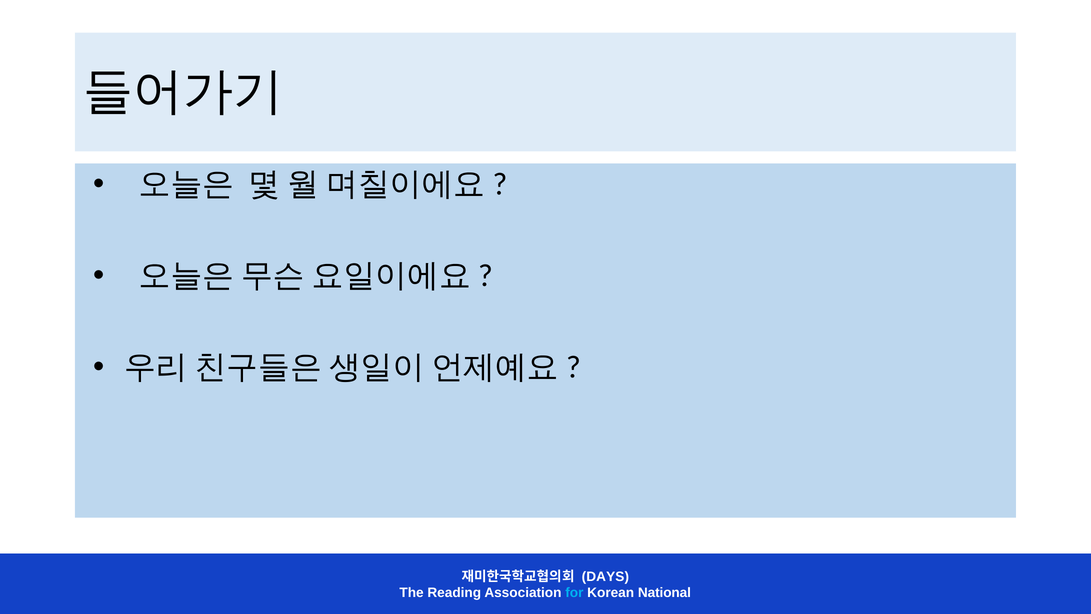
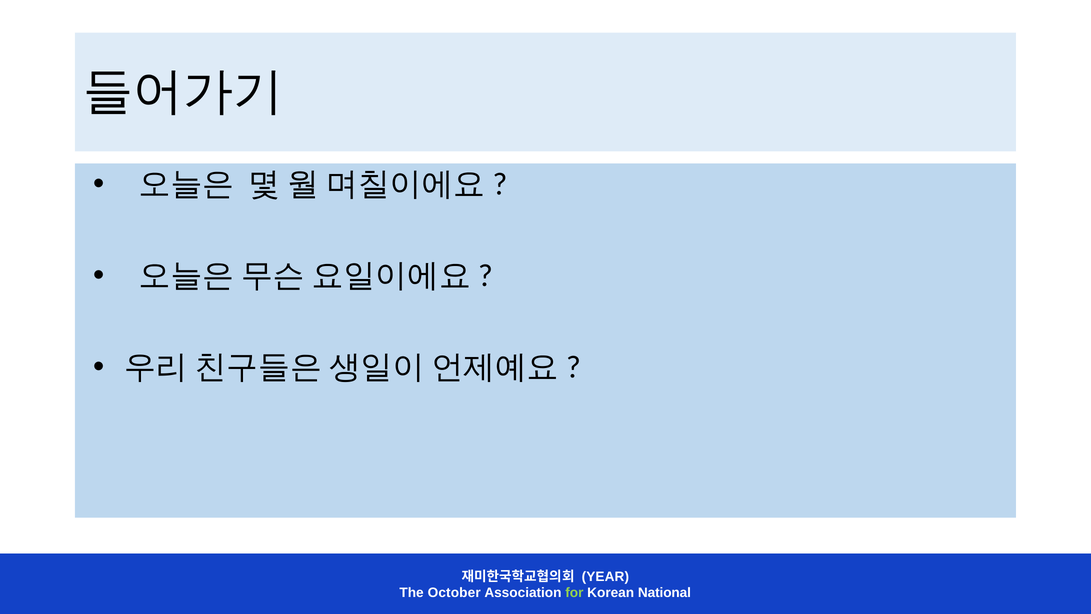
DAYS: DAYS -> YEAR
Reading: Reading -> October
for colour: light blue -> light green
